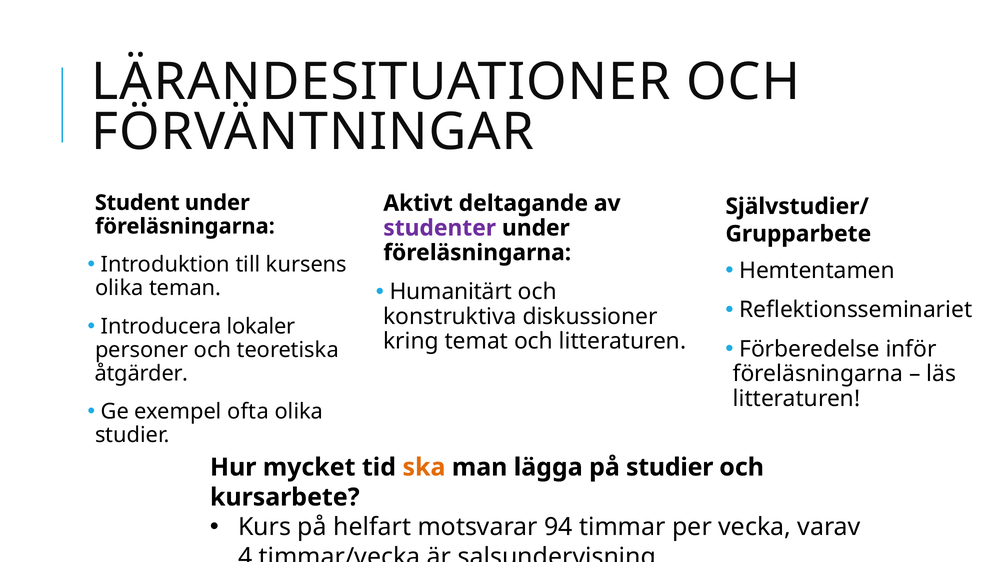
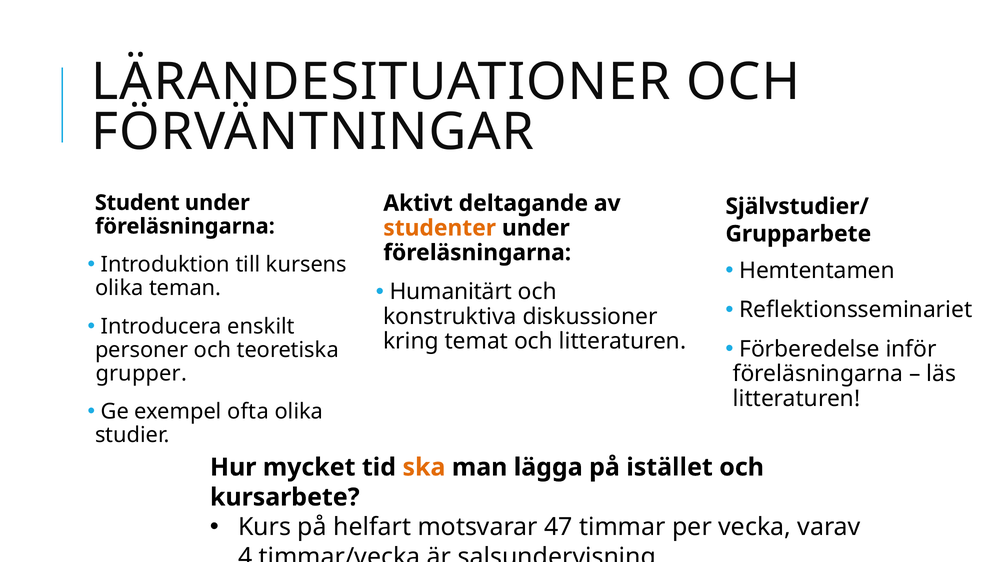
studenter colour: purple -> orange
lokaler: lokaler -> enskilt
åtgärder: åtgärder -> grupper
på studier: studier -> istället
94: 94 -> 47
